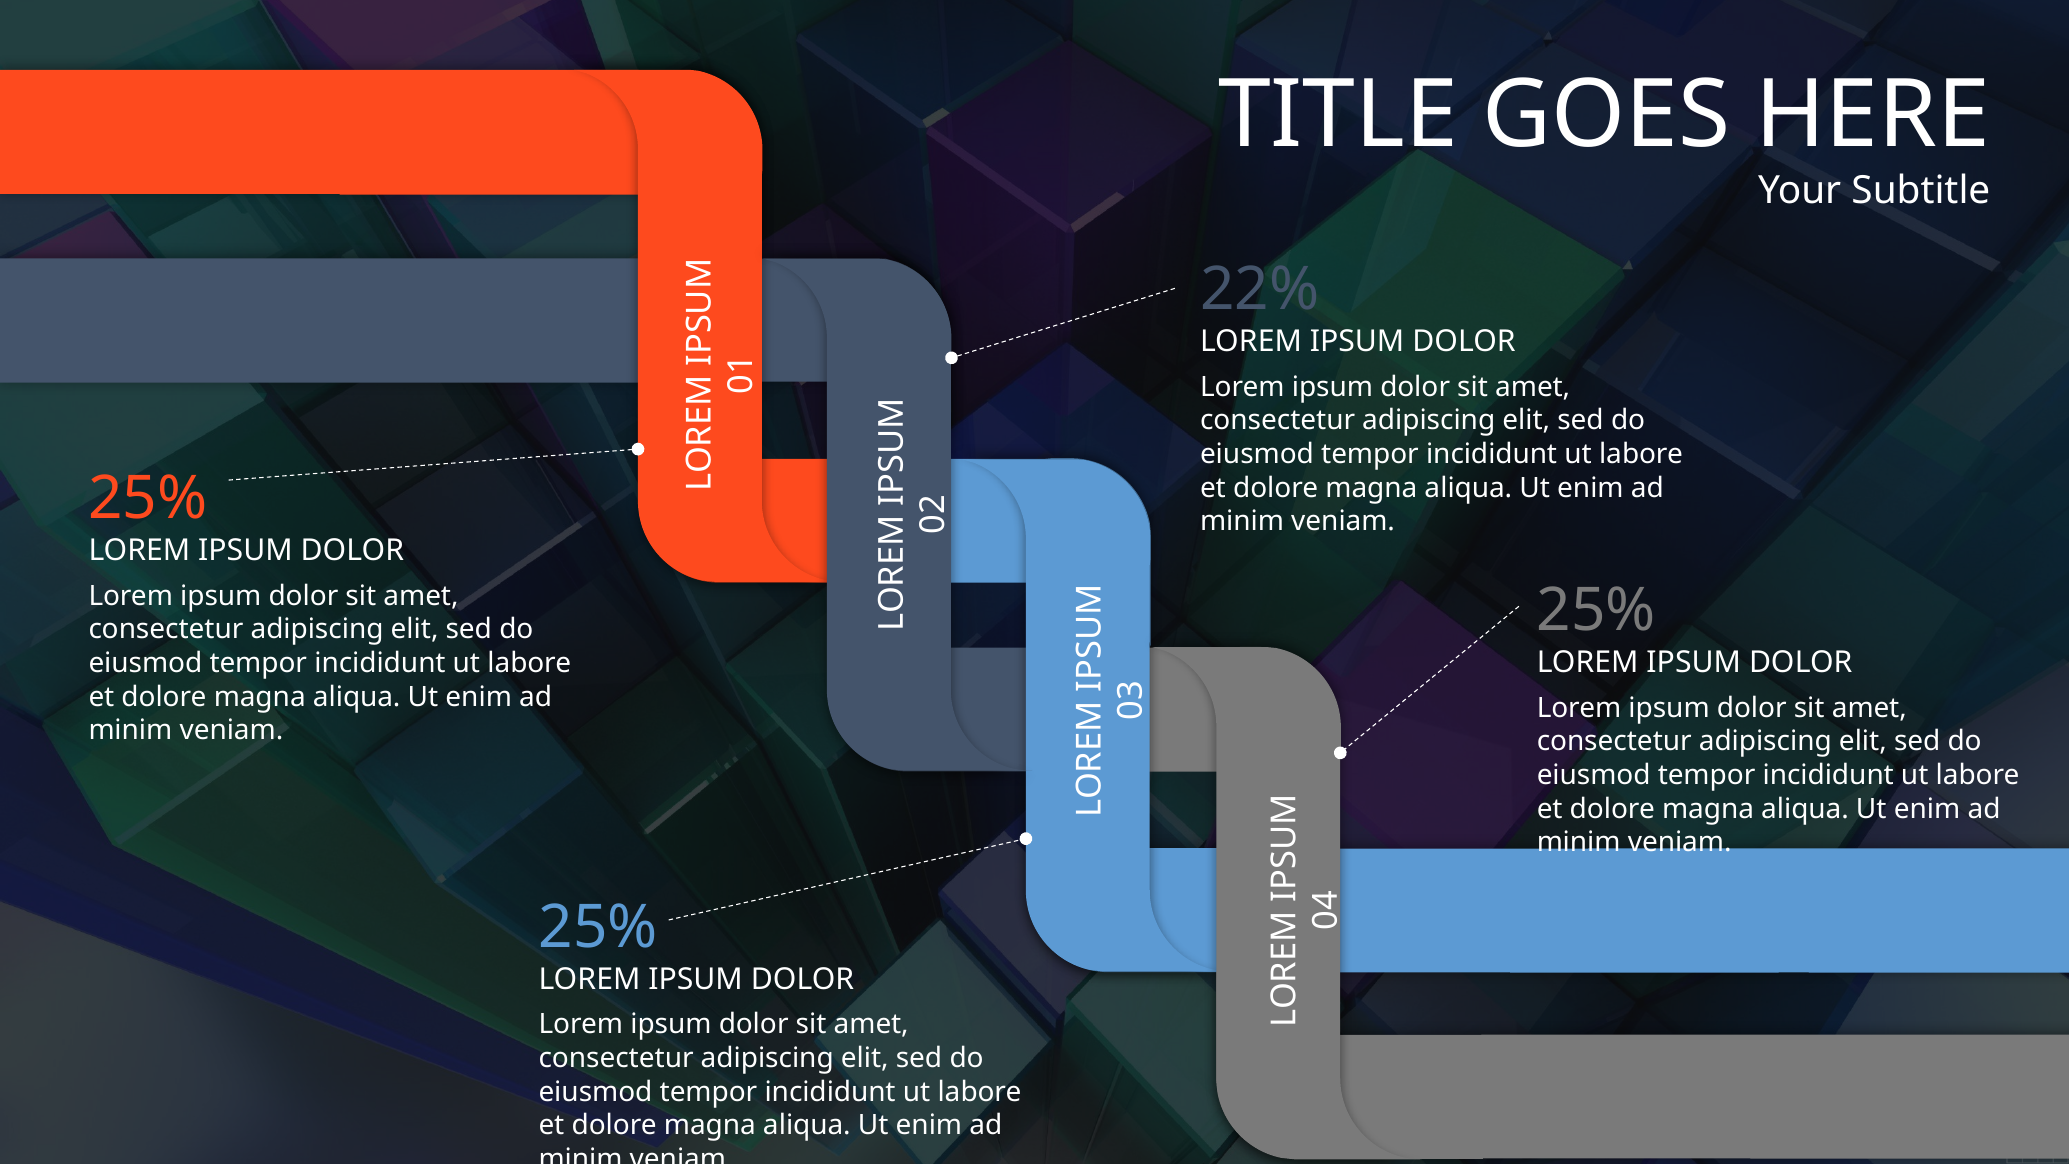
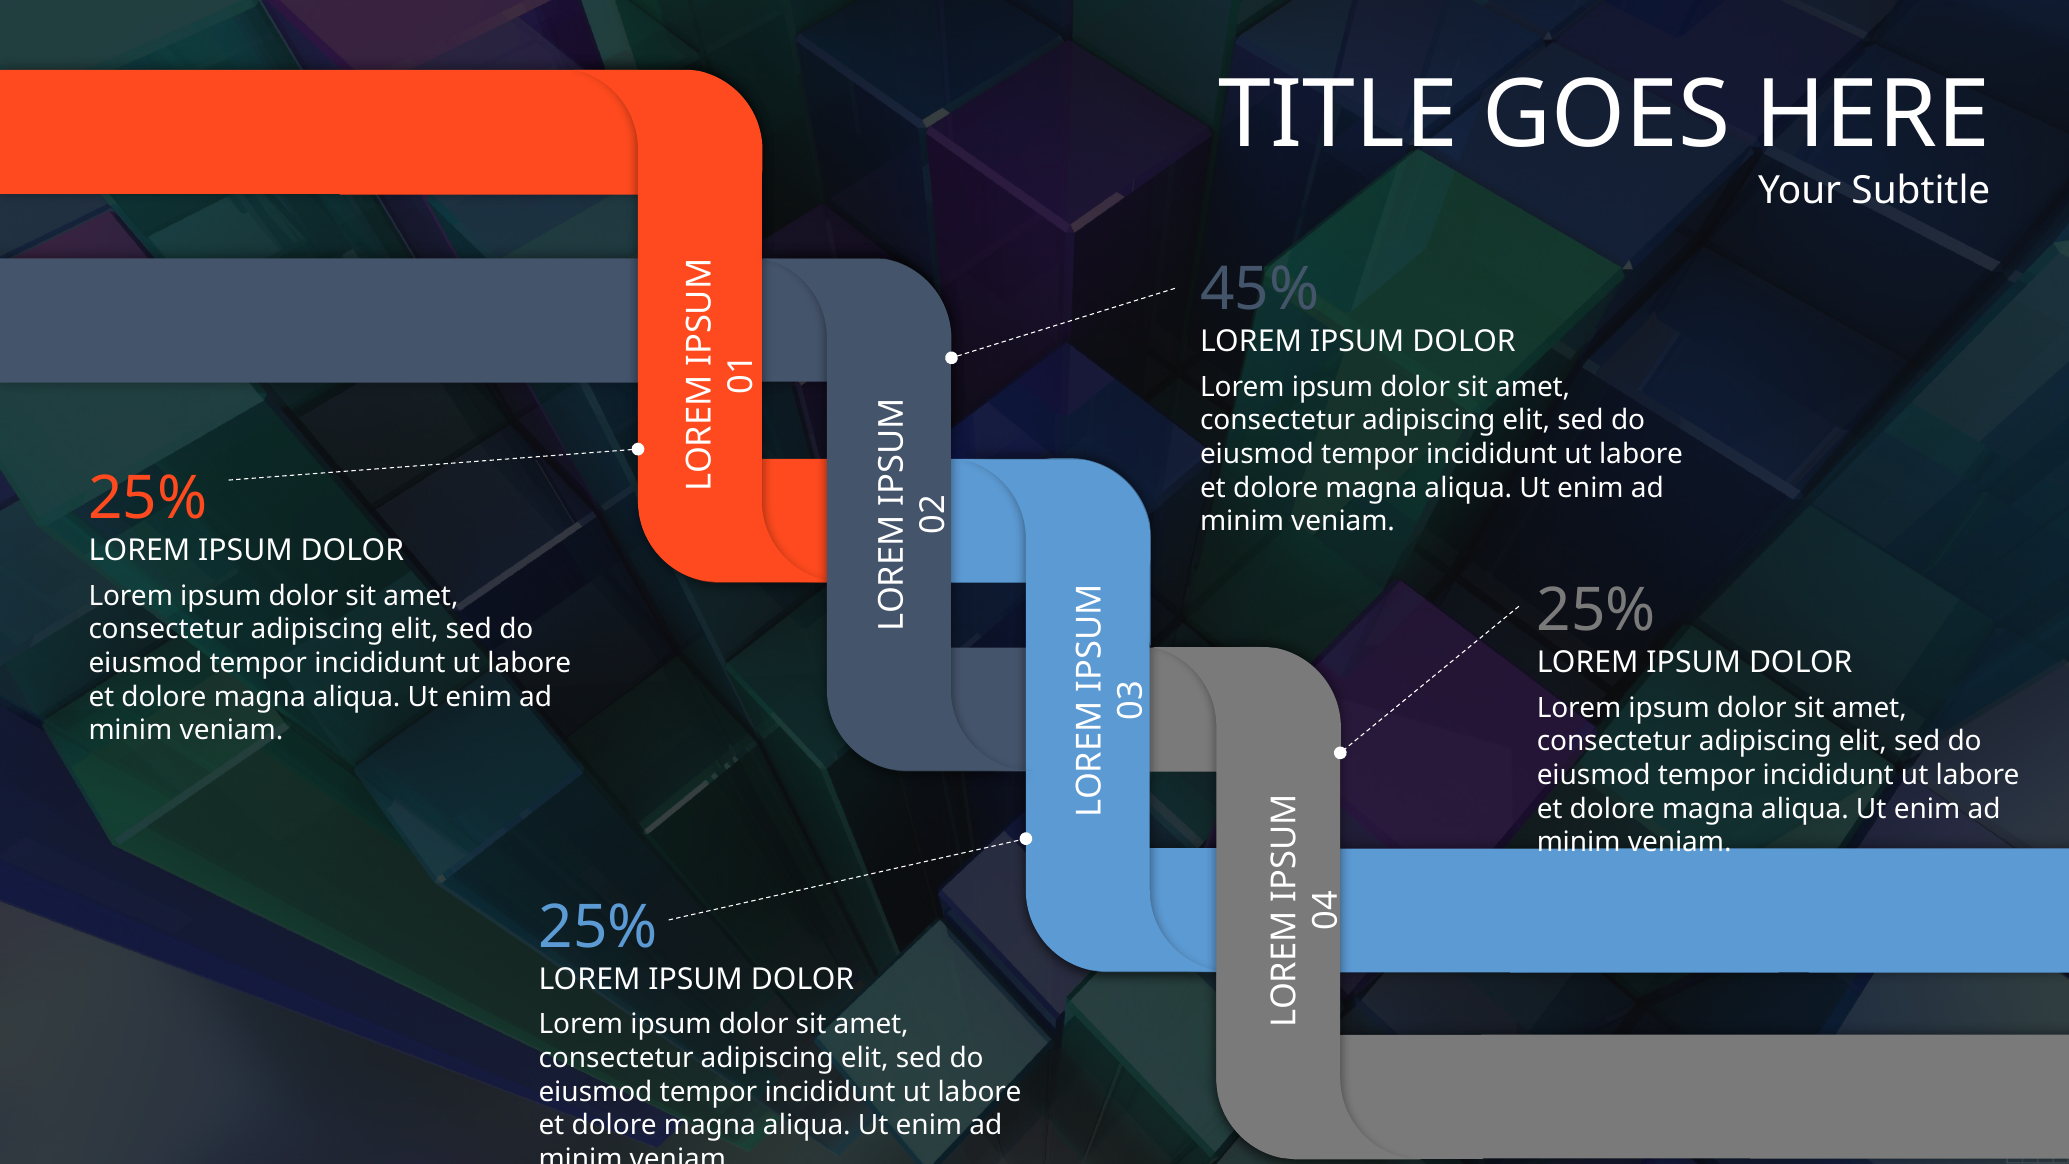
22%: 22% -> 45%
